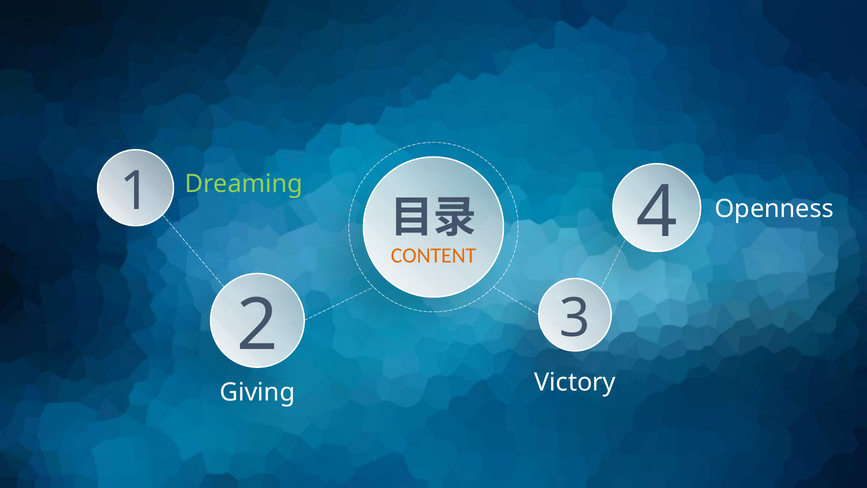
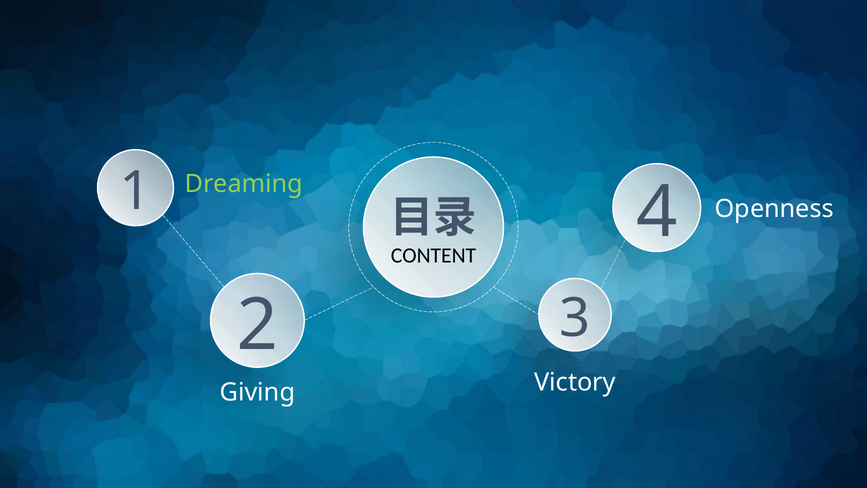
CONTENT colour: orange -> black
